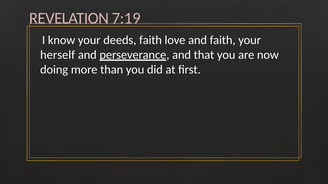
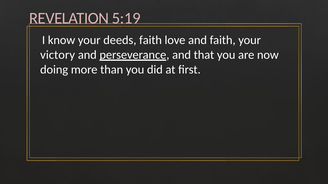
7:19: 7:19 -> 5:19
herself: herself -> victory
